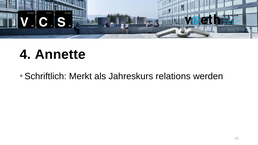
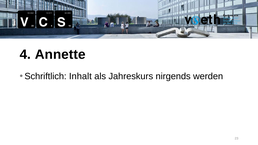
Merkt: Merkt -> Inhalt
relations: relations -> nirgends
